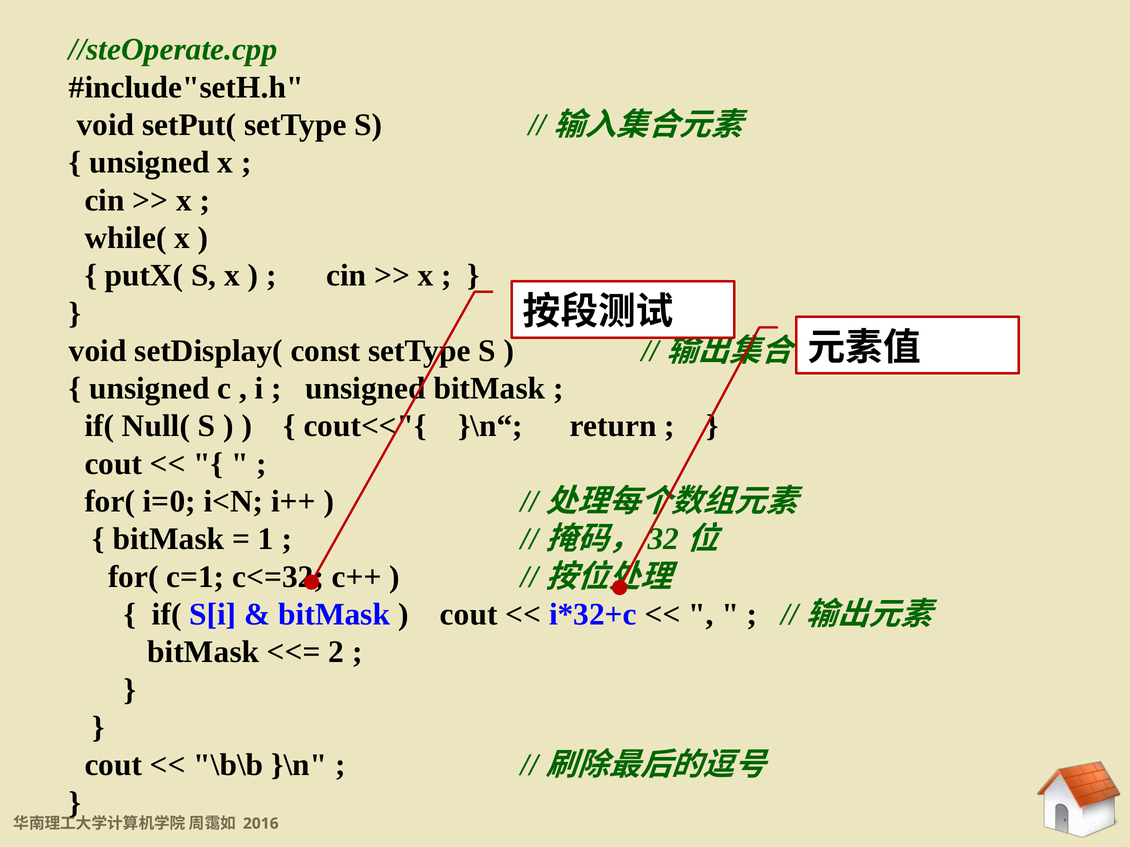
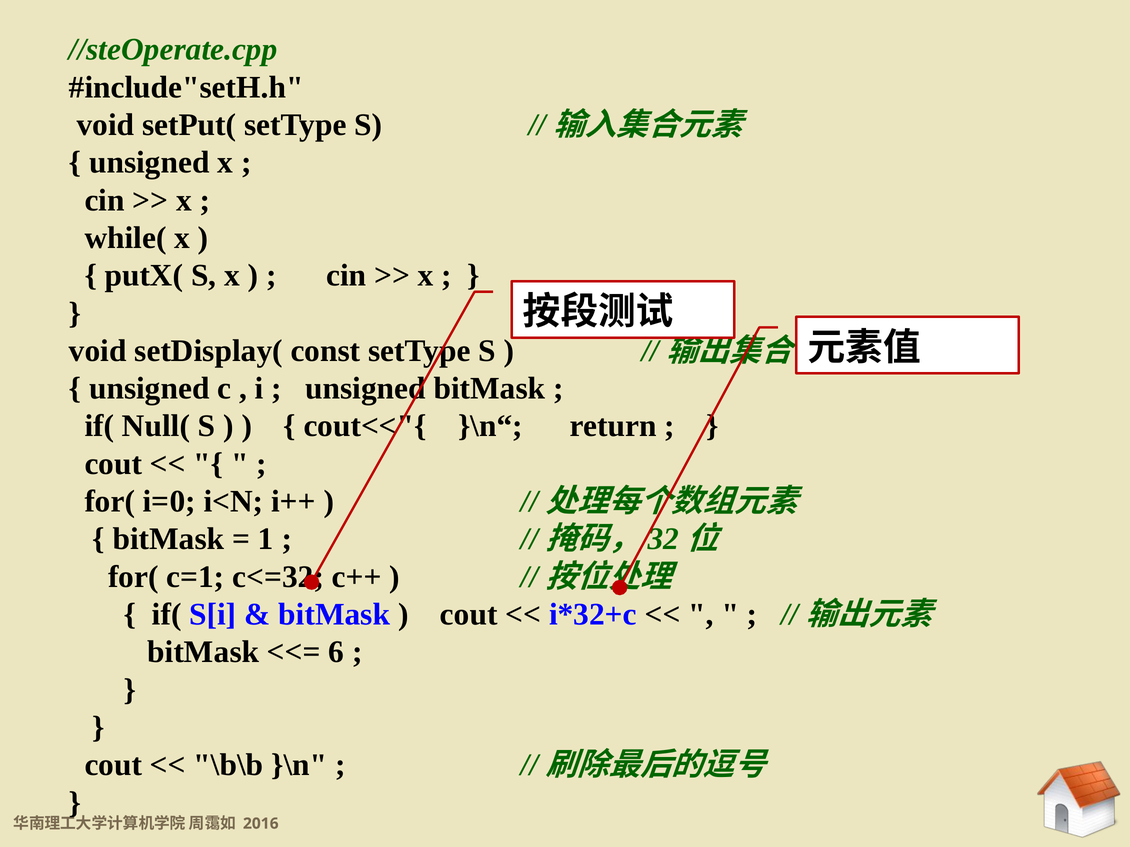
2: 2 -> 6
